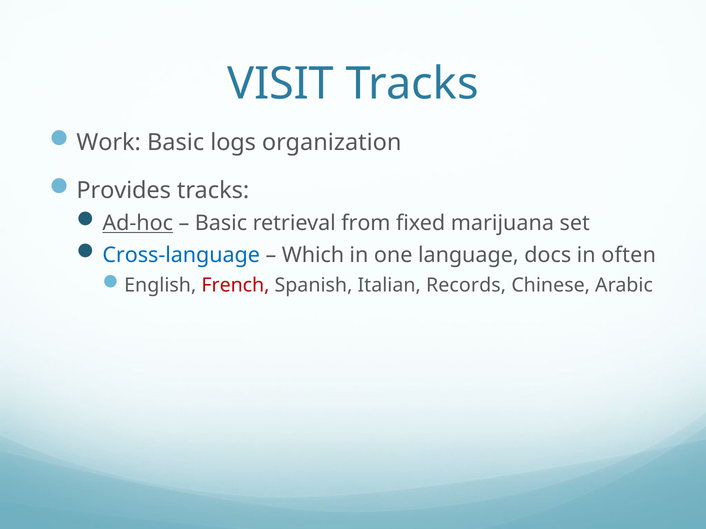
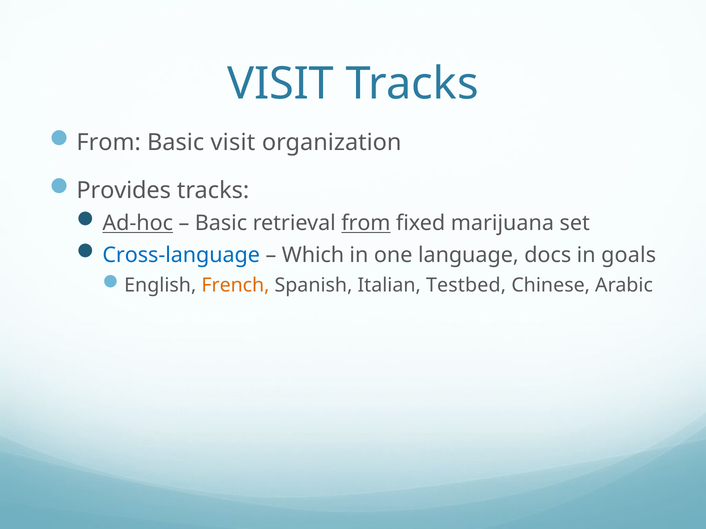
Work at (109, 143): Work -> From
Basic logs: logs -> visit
from at (366, 224) underline: none -> present
often: often -> goals
French colour: red -> orange
Records: Records -> Testbed
